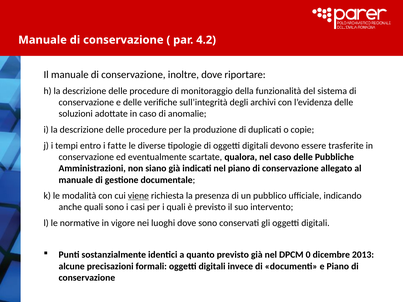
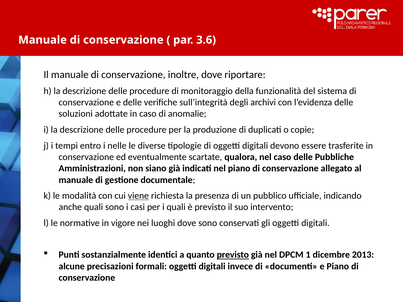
4.2: 4.2 -> 3.6
fatte: fatte -> nelle
previsto at (233, 255) underline: none -> present
0: 0 -> 1
